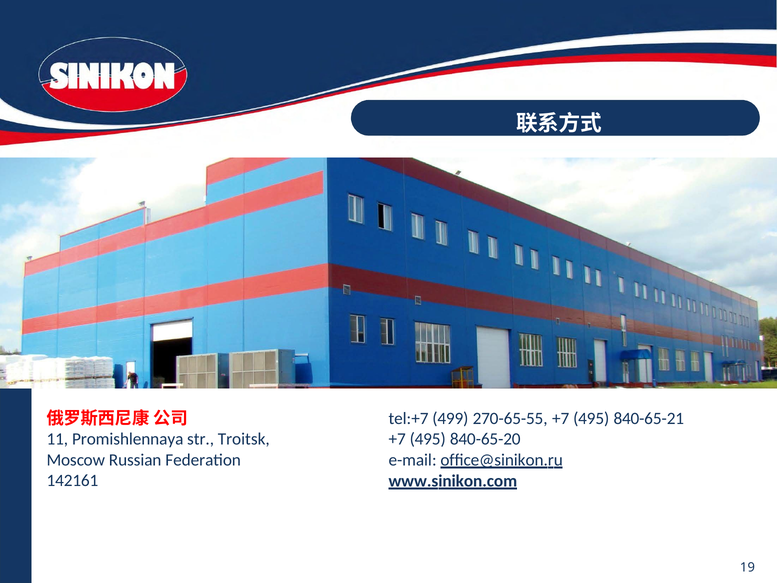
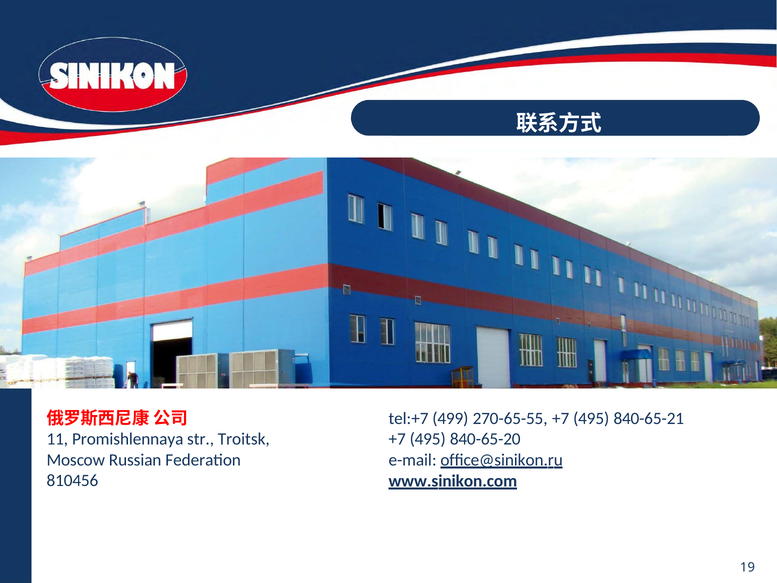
142161: 142161 -> 810456
